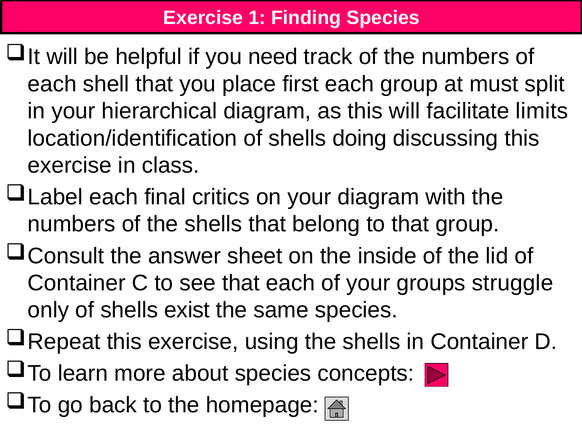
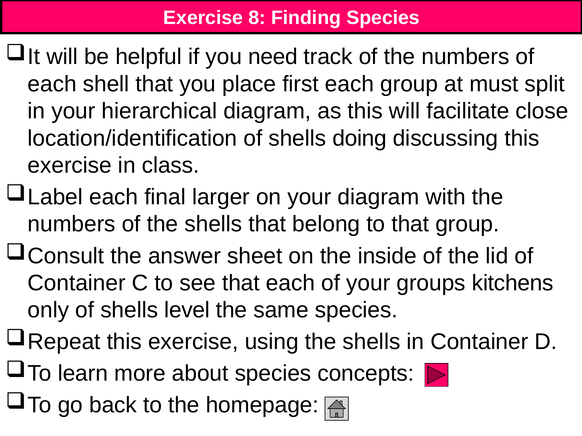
1: 1 -> 8
limits: limits -> close
critics: critics -> larger
struggle: struggle -> kitchens
exist: exist -> level
